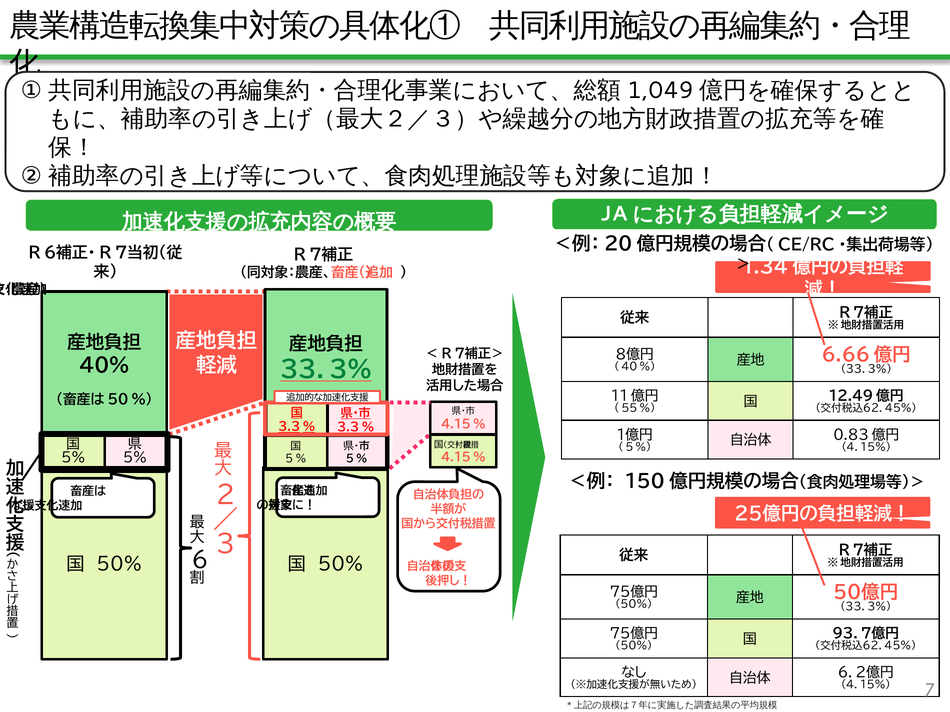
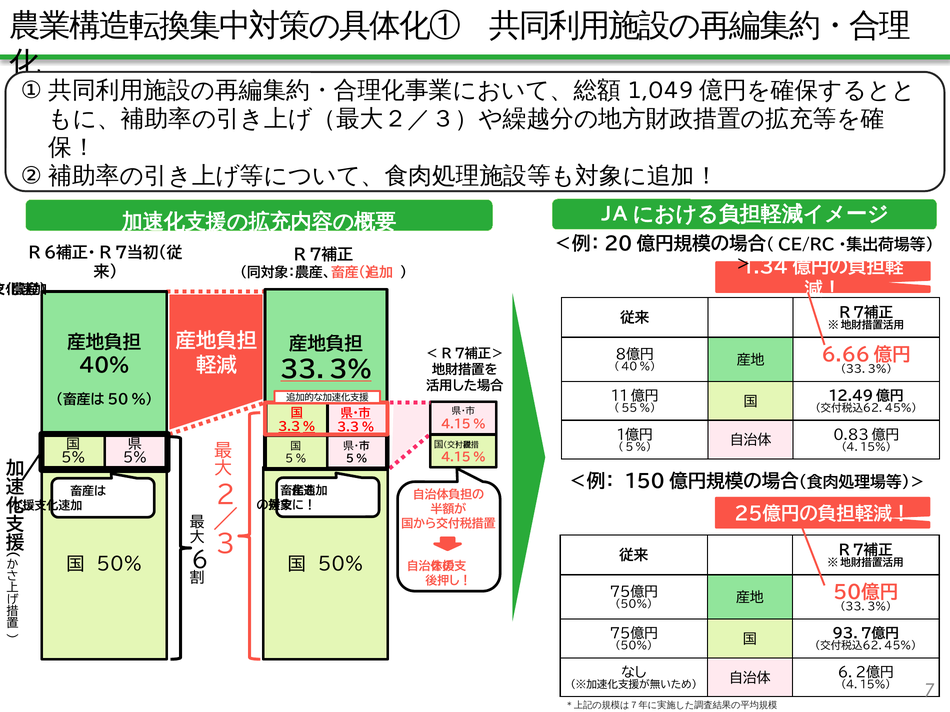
３３．３％ colour: green -> black
